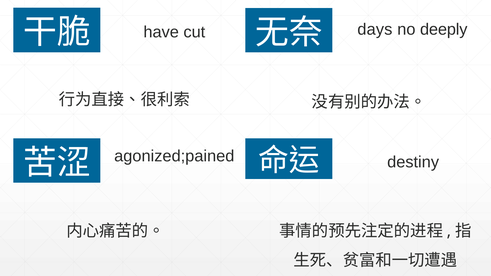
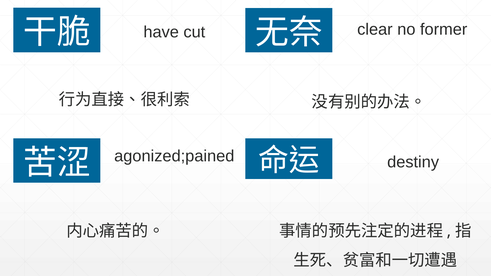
days: days -> clear
deeply: deeply -> former
